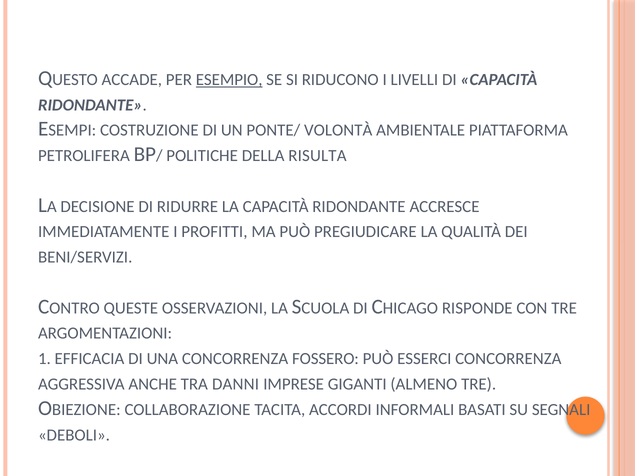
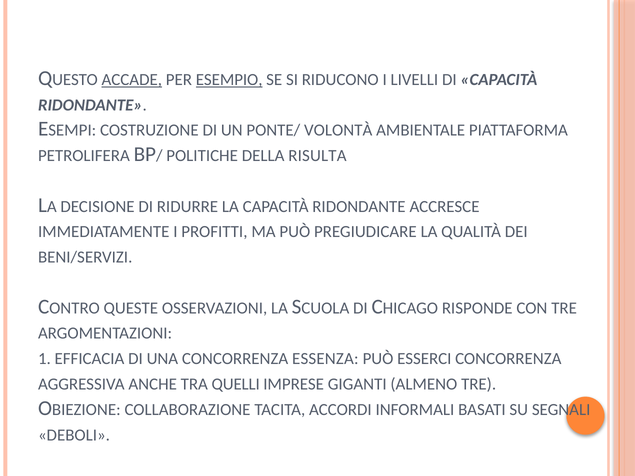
ACCADE underline: none -> present
FOSSERO: FOSSERO -> ESSENZA
DANNI: DANNI -> QUELLI
